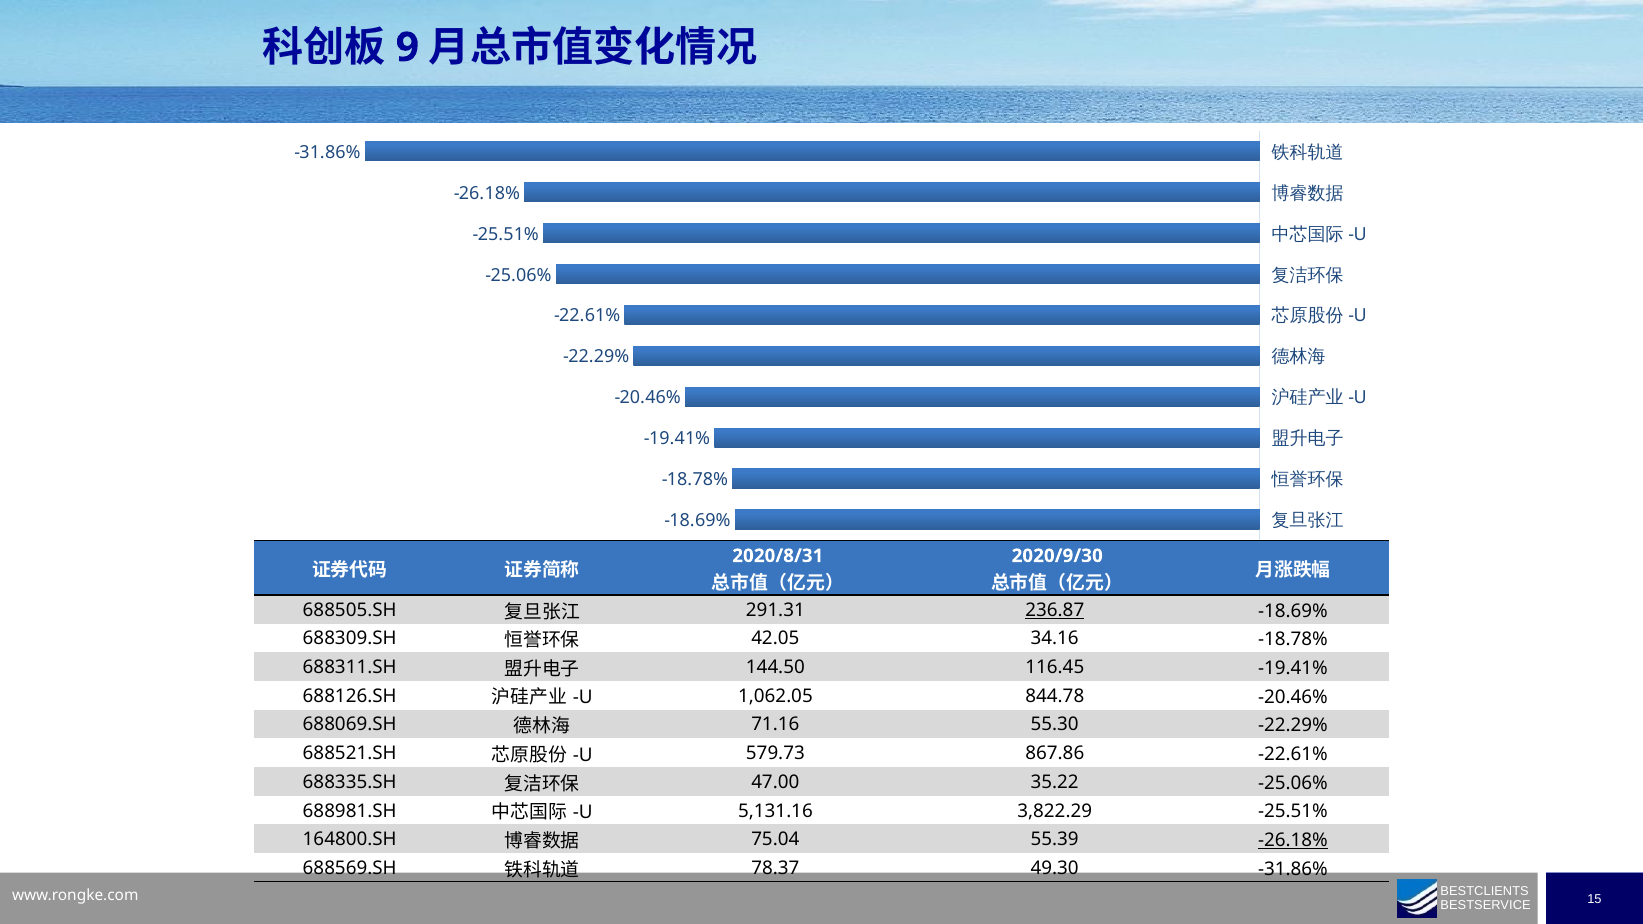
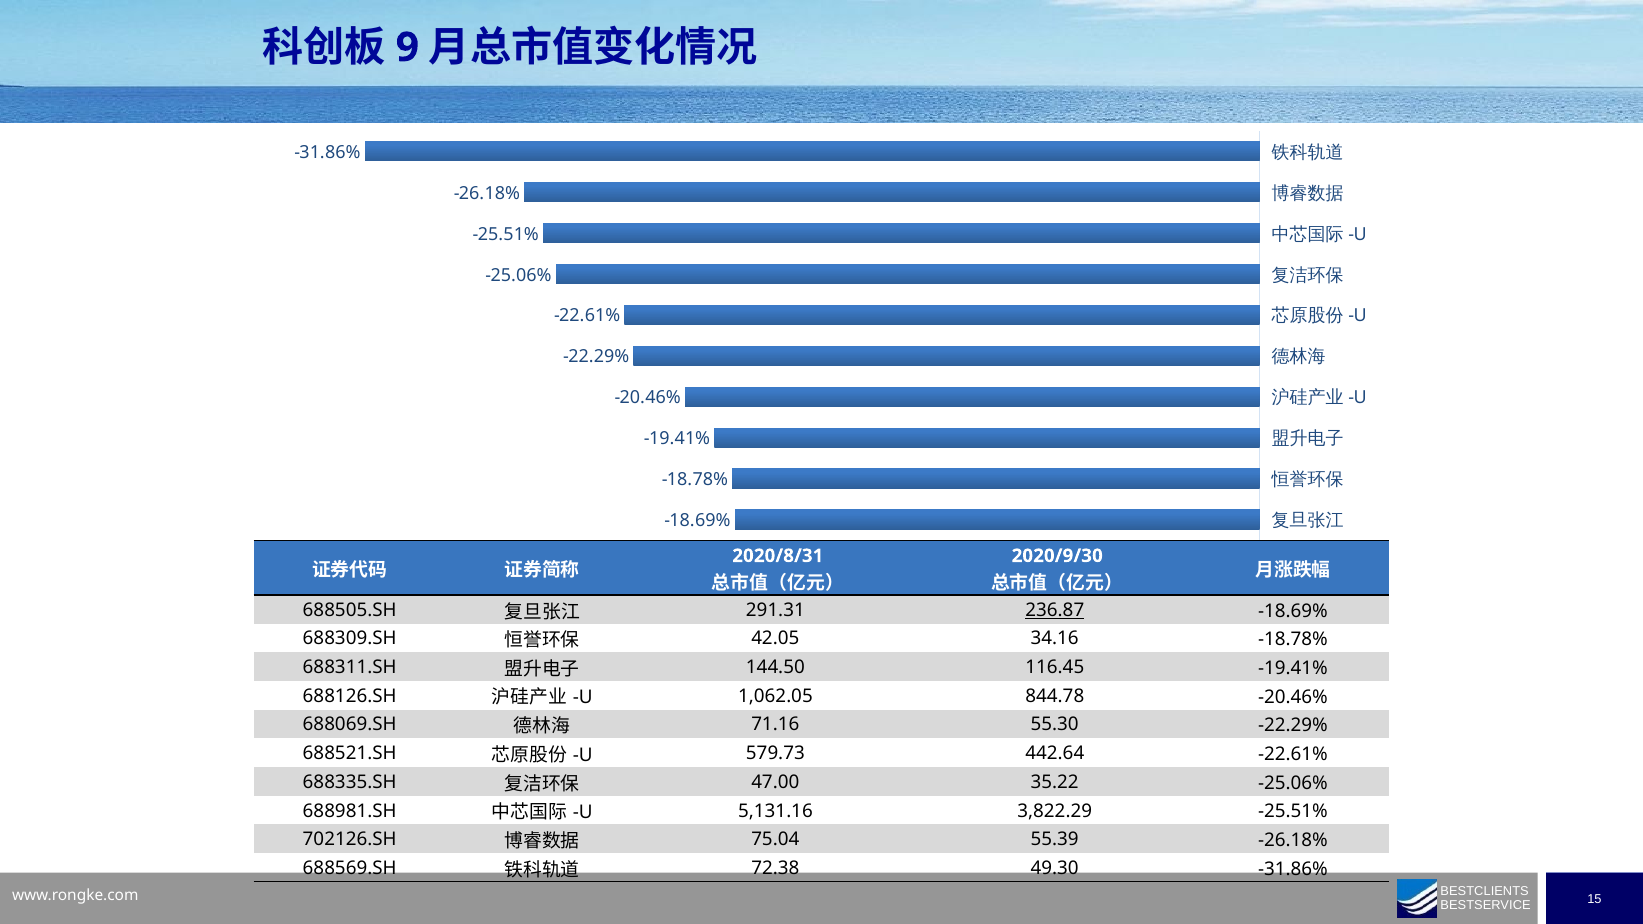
867.86: 867.86 -> 442.64
164800.SH: 164800.SH -> 702126.SH
-26.18% at (1293, 841) underline: present -> none
78.37: 78.37 -> 72.38
